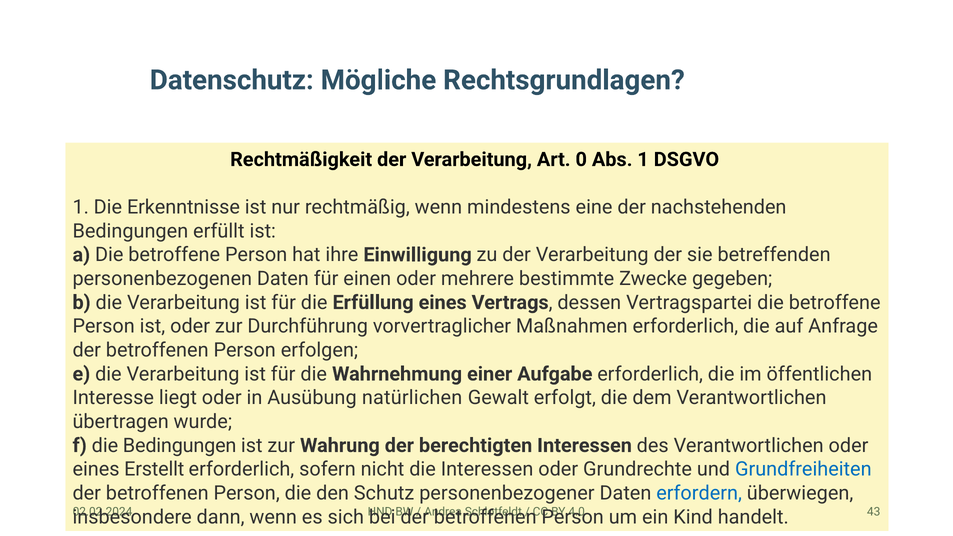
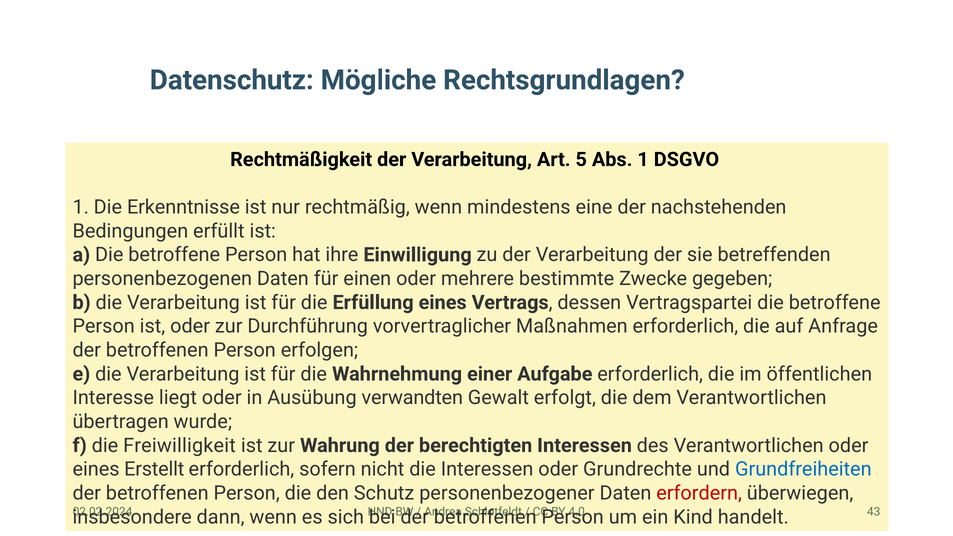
0: 0 -> 5
natürlichen: natürlichen -> verwandten
die Bedingungen: Bedingungen -> Freiwilligkeit
erfordern colour: blue -> red
